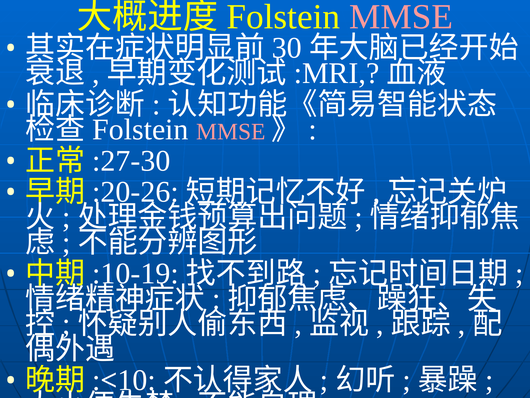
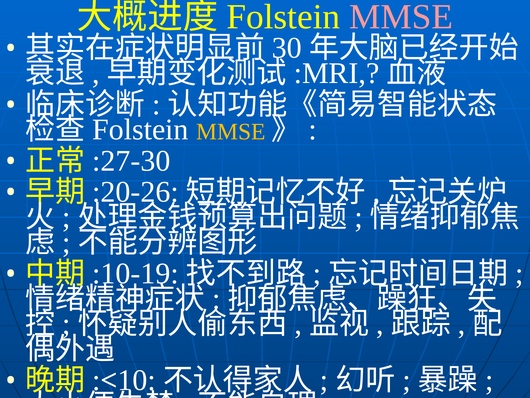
MMSE at (231, 132) colour: pink -> yellow
